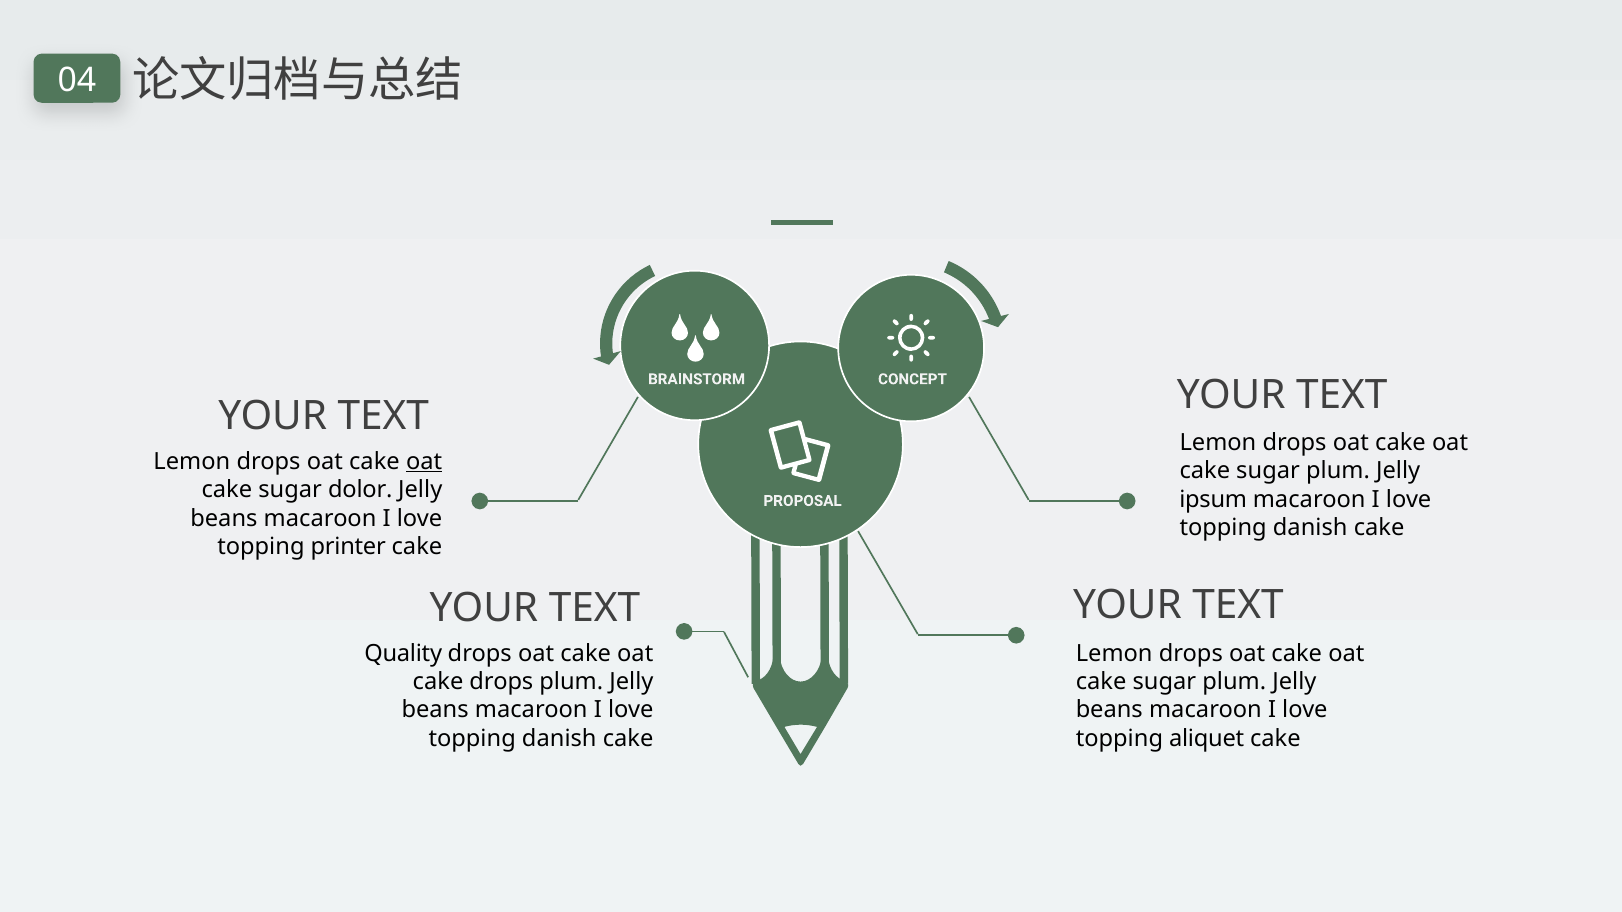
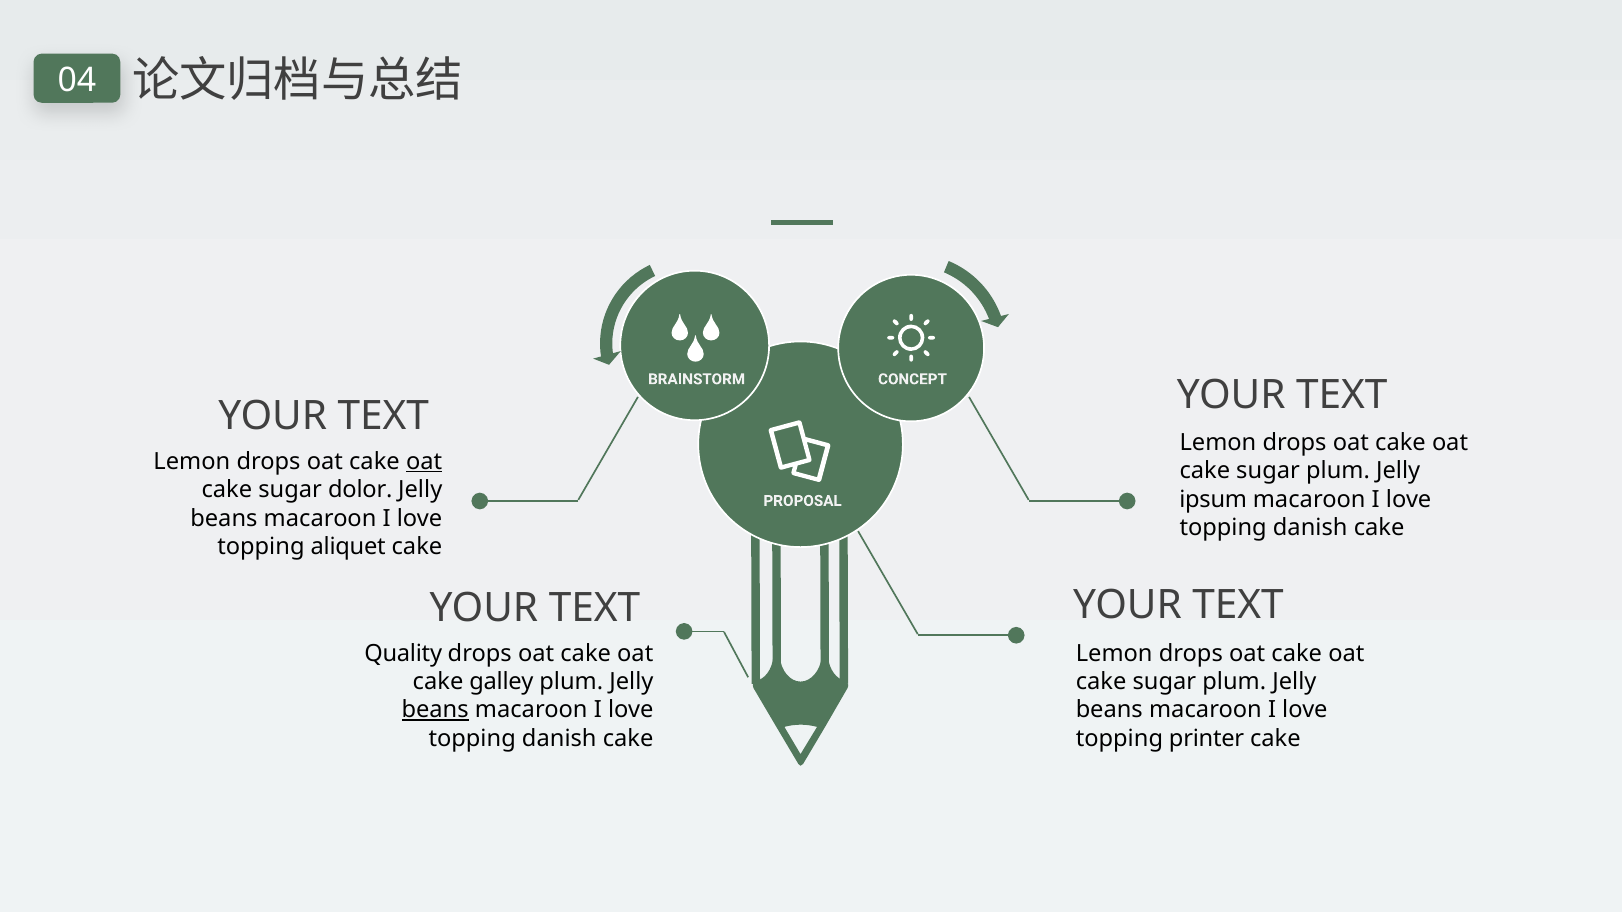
printer: printer -> aliquet
cake drops: drops -> galley
beans at (435, 710) underline: none -> present
aliquet: aliquet -> printer
